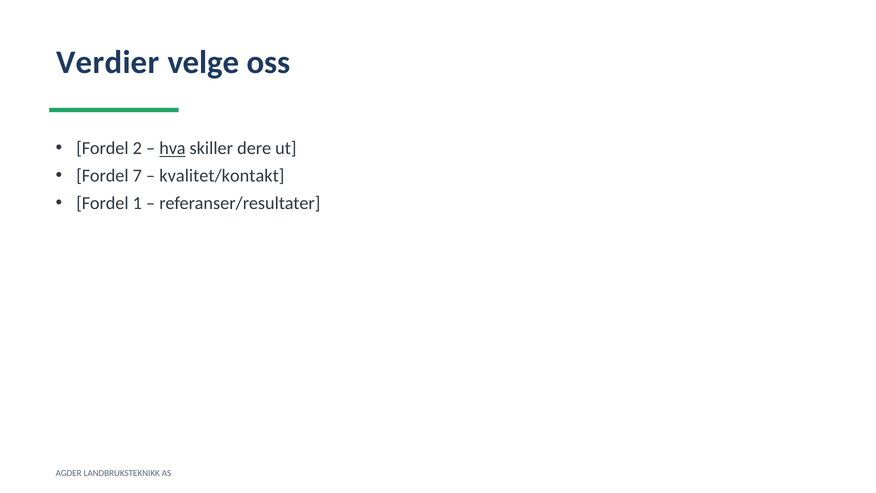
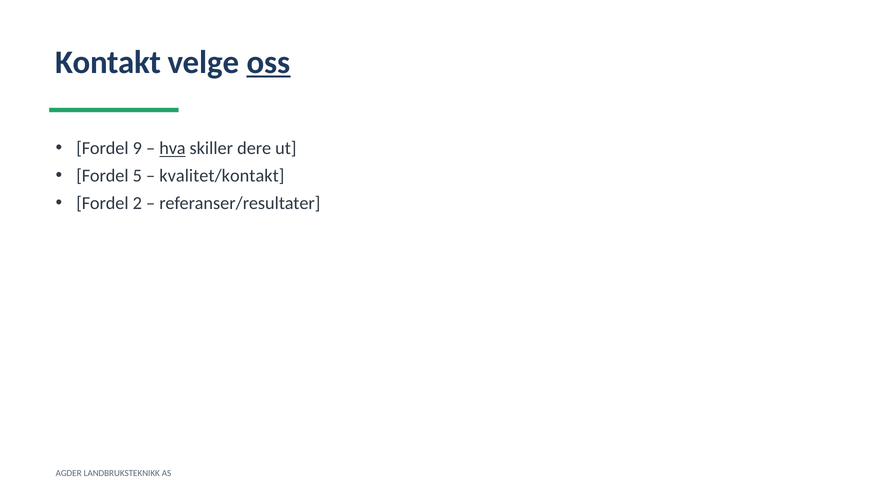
Verdier: Verdier -> Kontakt
oss underline: none -> present
2: 2 -> 9
7: 7 -> 5
1: 1 -> 2
